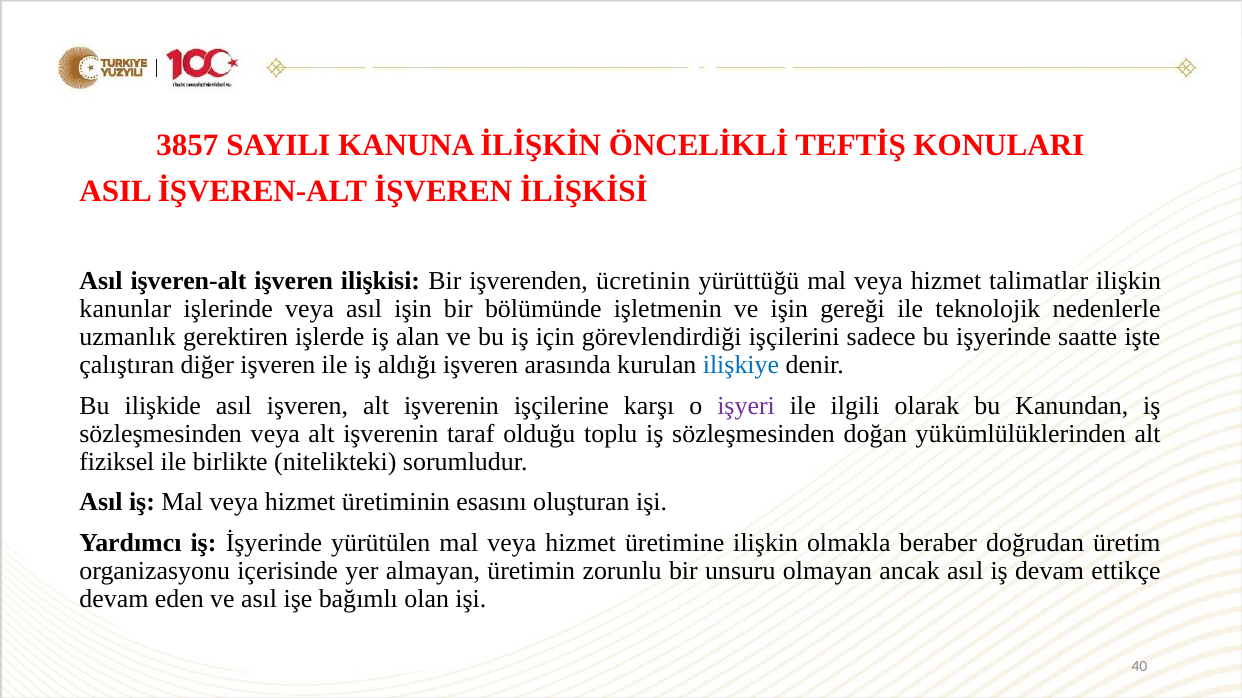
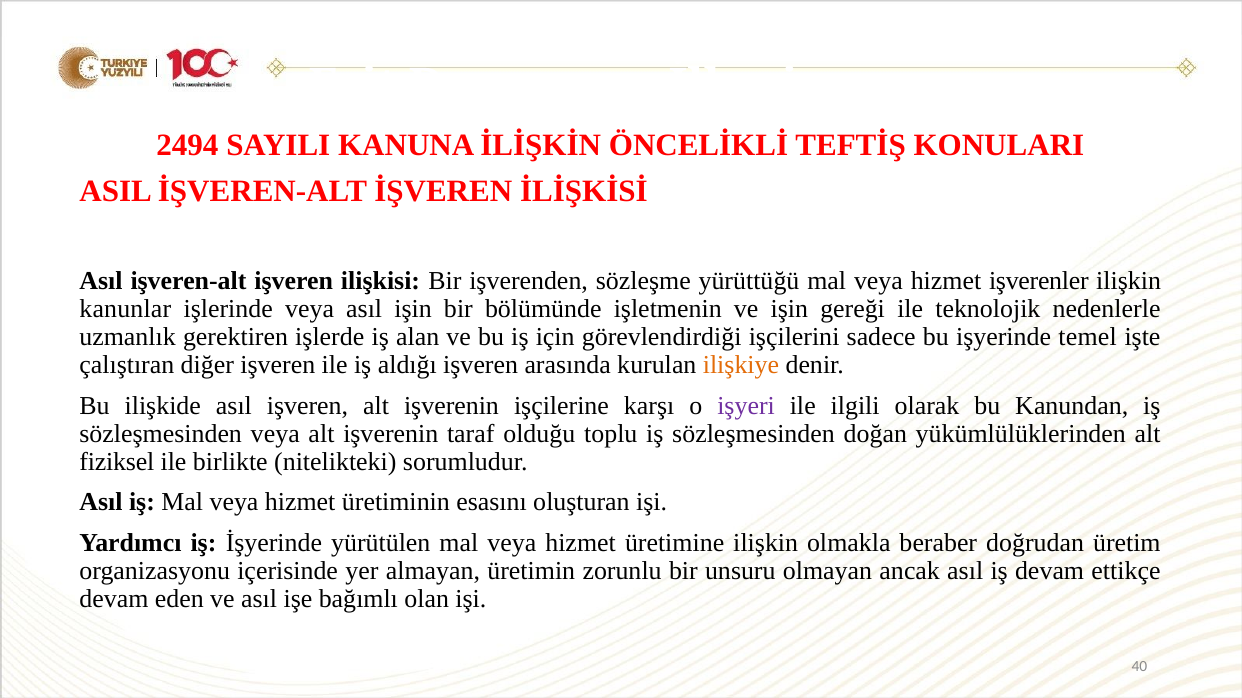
3857: 3857 -> 2494
ücretinin: ücretinin -> sözleşme
talimatlar: talimatlar -> işverenler
saatte: saatte -> temel
ilişkiye colour: blue -> orange
